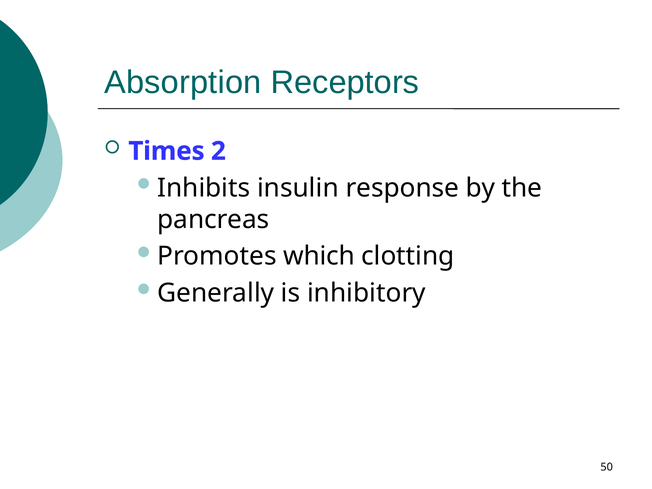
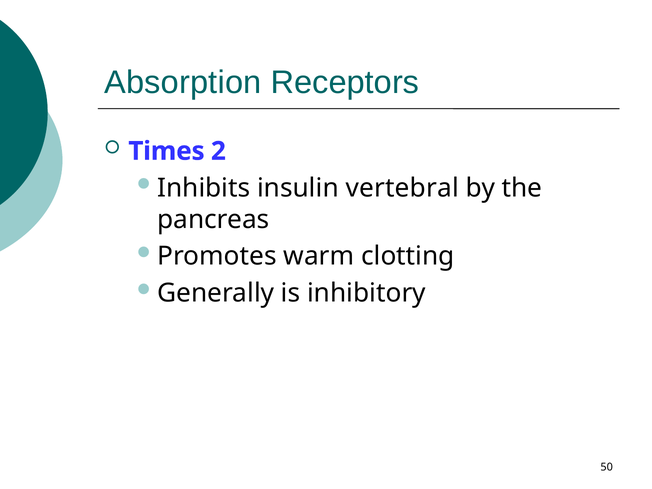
response: response -> vertebral
which: which -> warm
